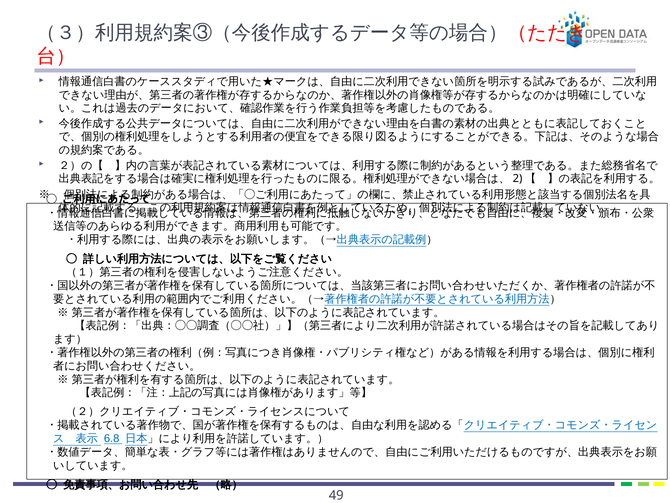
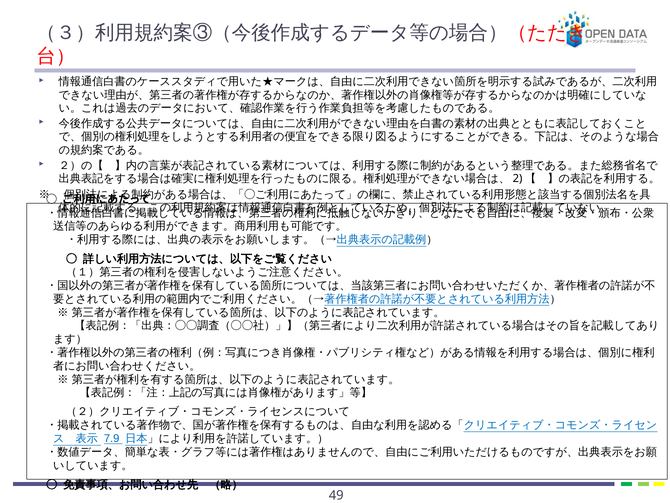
6.8: 6.8 -> 7.9
